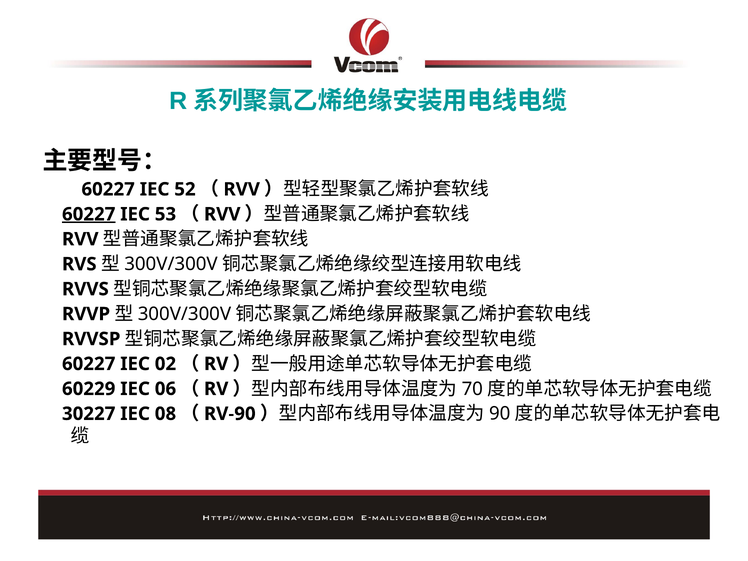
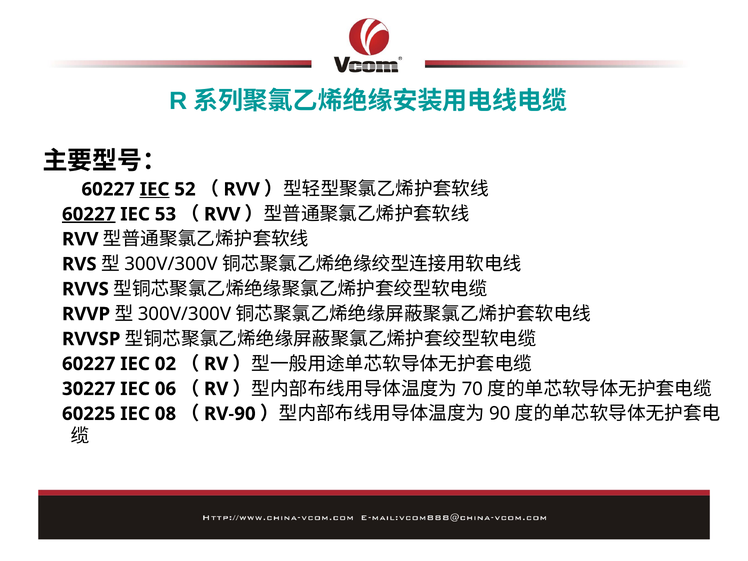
IEC at (155, 189) underline: none -> present
60229: 60229 -> 30227
30227: 30227 -> 60225
